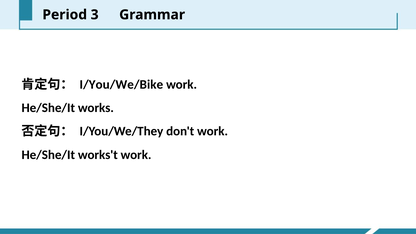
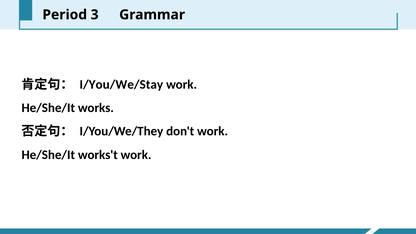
I/You/We/Bike: I/You/We/Bike -> I/You/We/Stay
